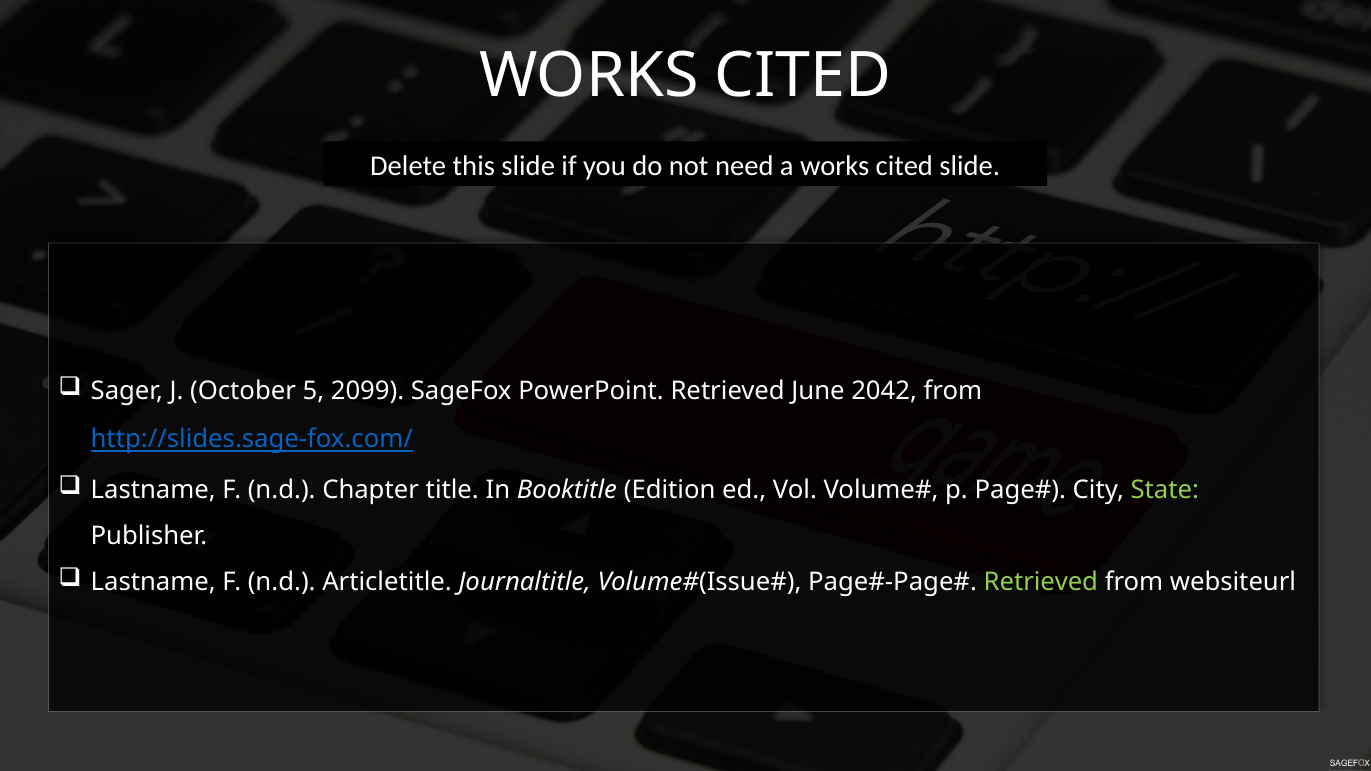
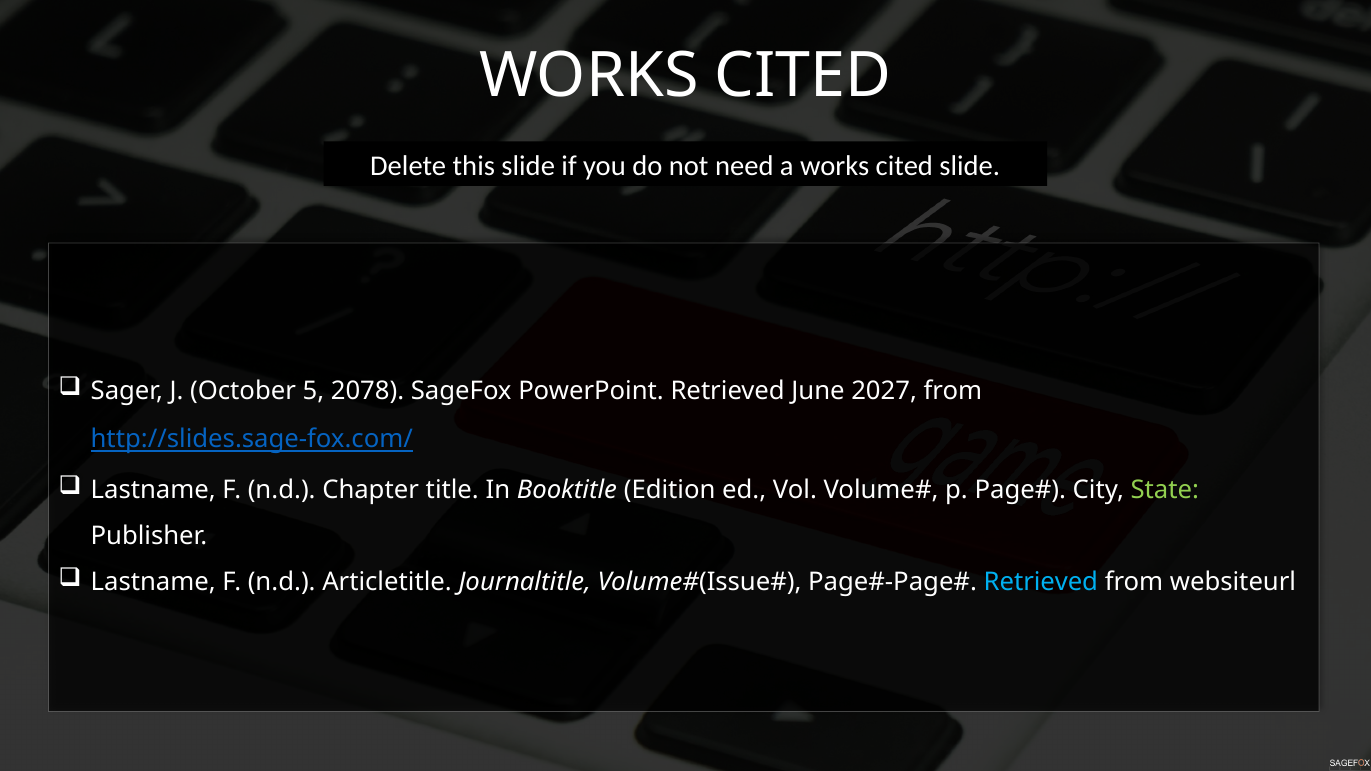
2099: 2099 -> 2078
2042: 2042 -> 2027
Retrieved at (1041, 583) colour: light green -> light blue
